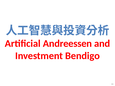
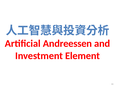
Bendigo: Bendigo -> Element
